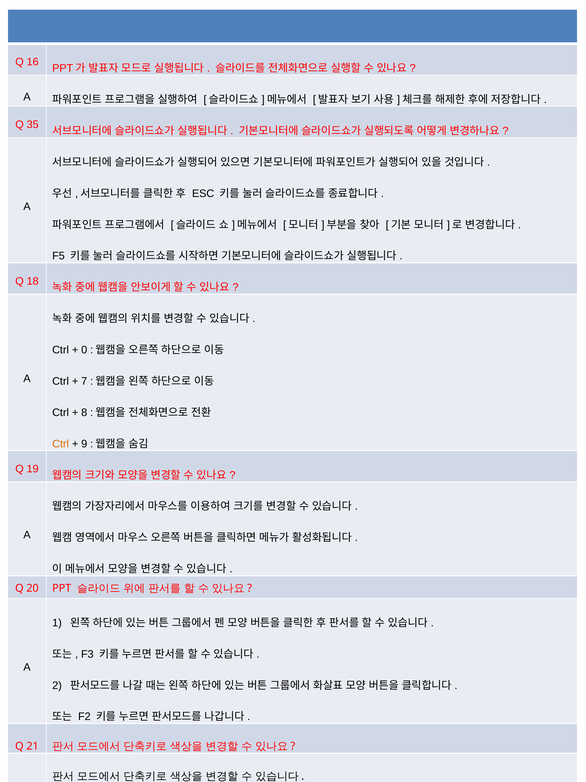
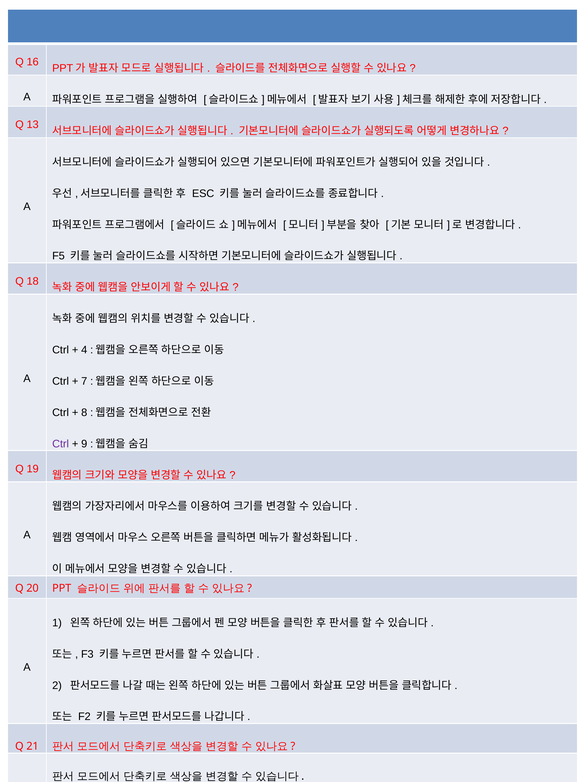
35: 35 -> 13
0 at (84, 350): 0 -> 4
Ctrl at (61, 443) colour: orange -> purple
